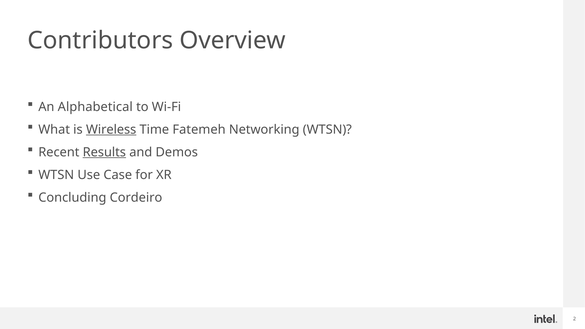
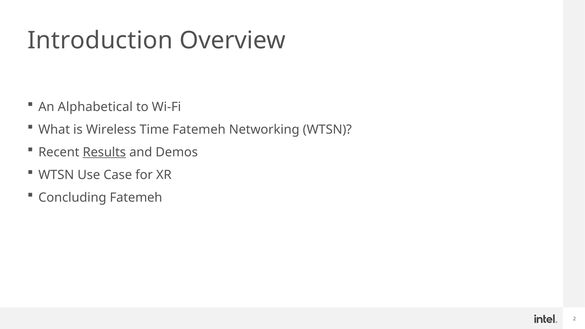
Contributors: Contributors -> Introduction
Wireless underline: present -> none
Concluding Cordeiro: Cordeiro -> Fatemeh
